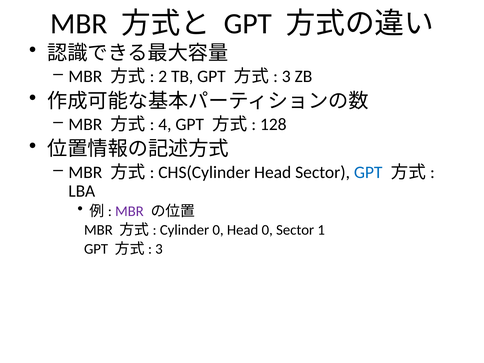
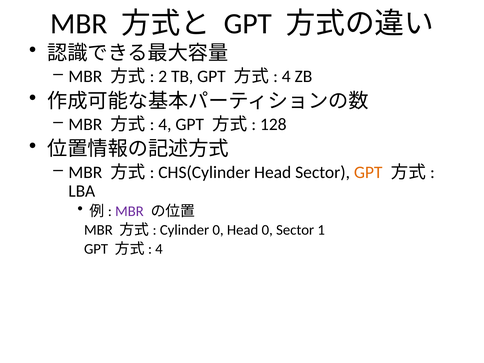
3 at (286, 77): 3 -> 4
GPT at (368, 172) colour: blue -> orange
3 at (159, 249): 3 -> 4
